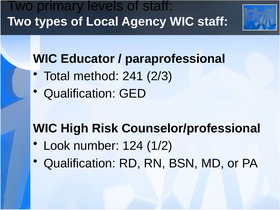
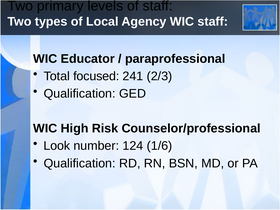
method: method -> focused
1/2: 1/2 -> 1/6
